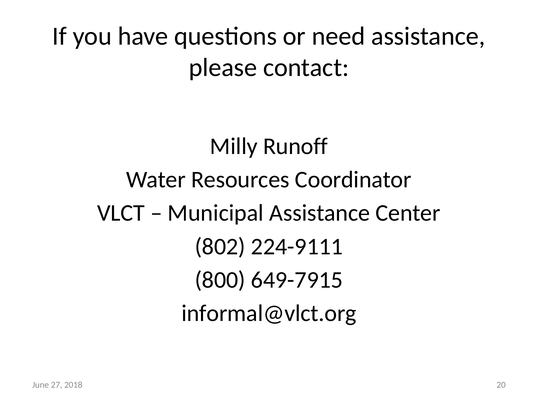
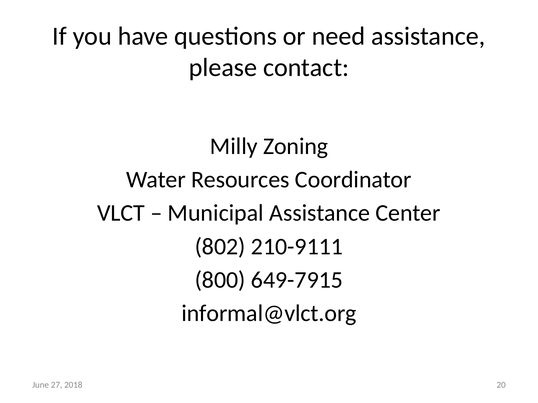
Runoff: Runoff -> Zoning
224-9111: 224-9111 -> 210-9111
